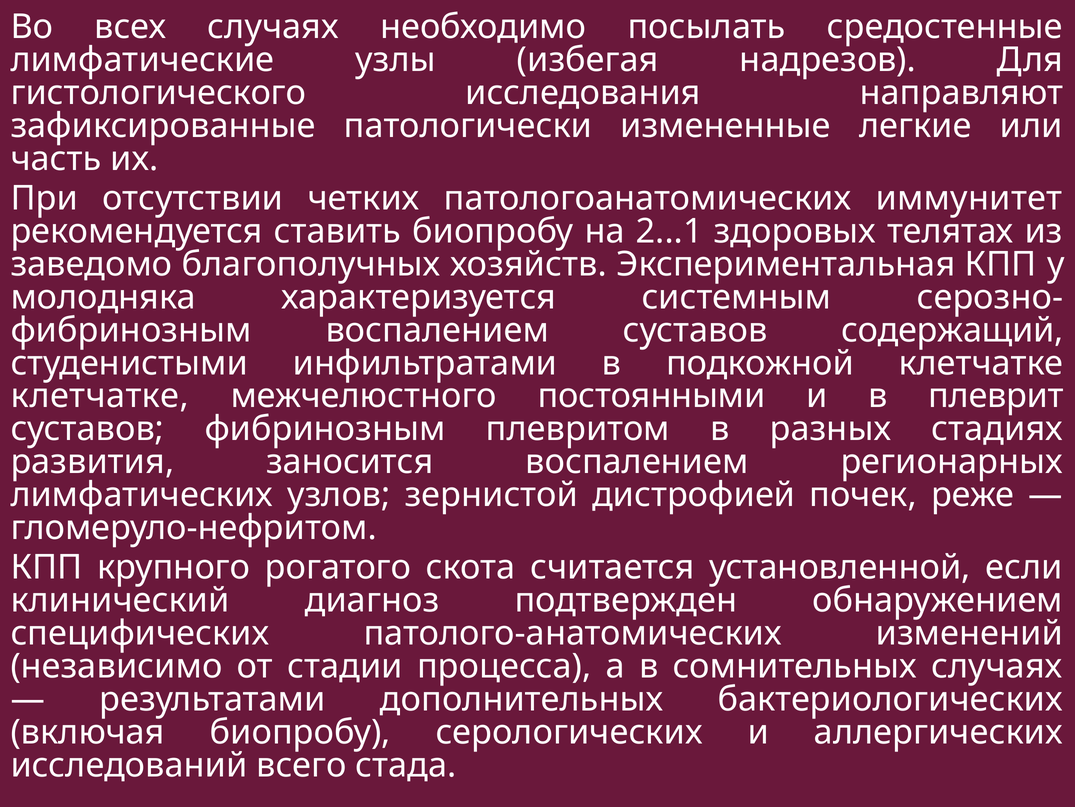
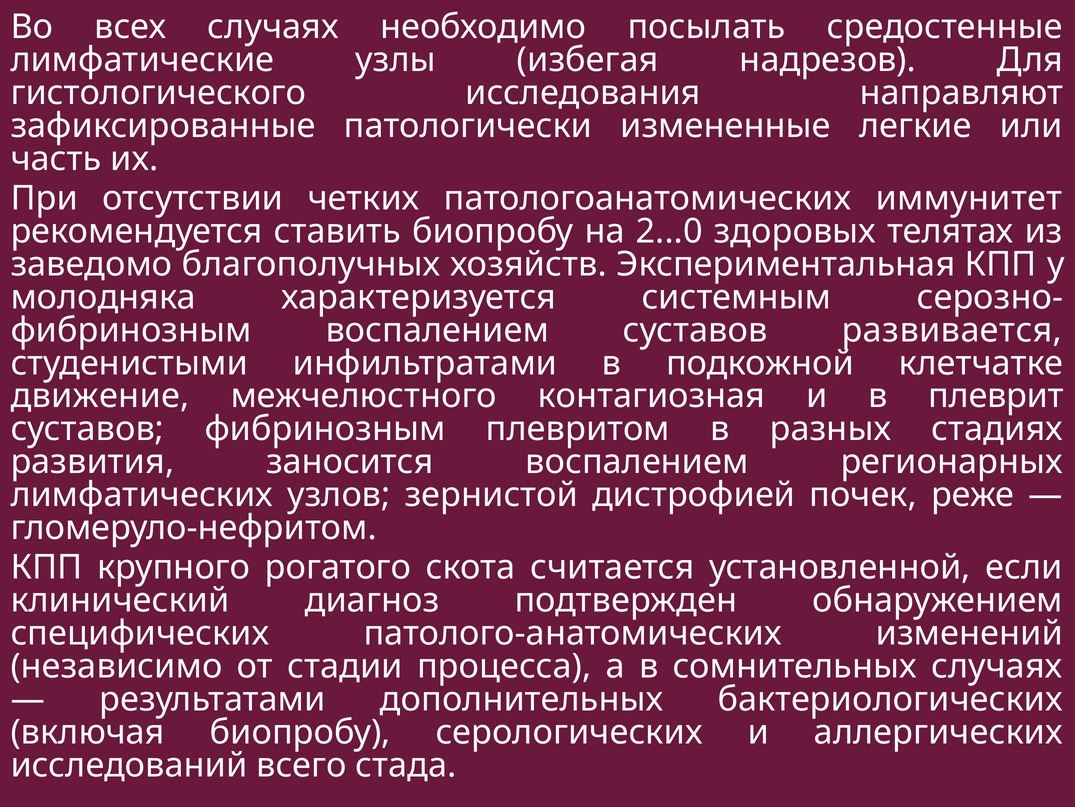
2...1: 2...1 -> 2...0
содержащий: содержащий -> развивается
клетчатке at (100, 396): клетчатке -> движение
постоянными: постоянными -> контагиозная
